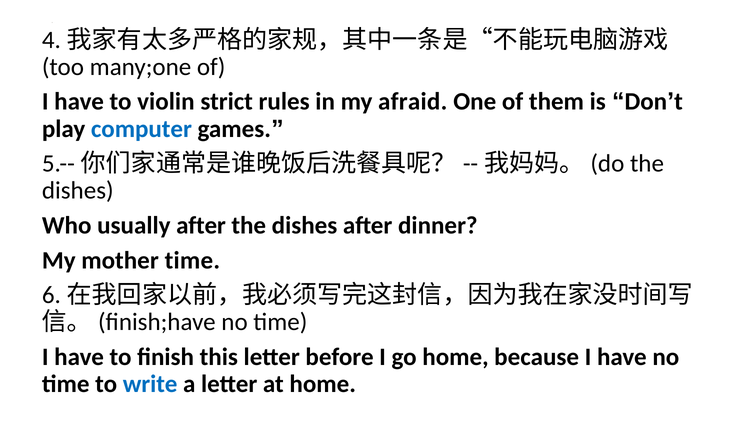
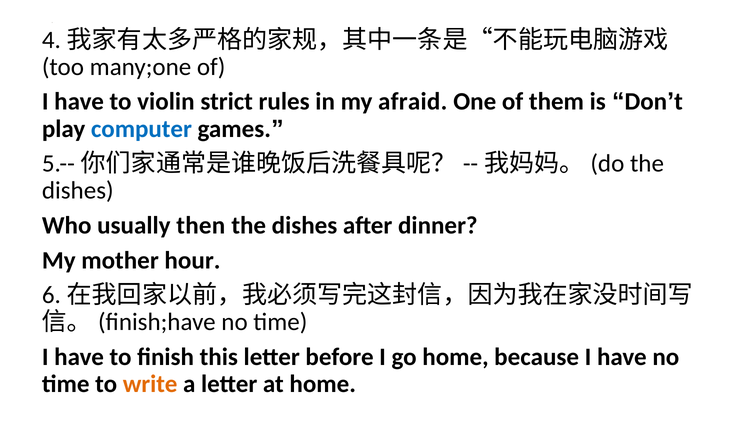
usually after: after -> then
mother time: time -> hour
write colour: blue -> orange
